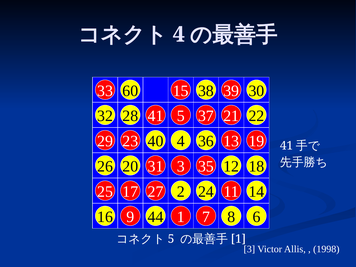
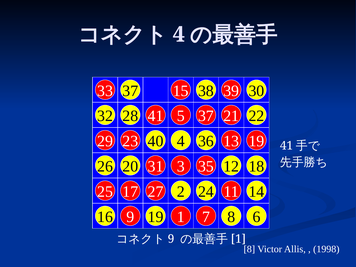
33 60: 60 -> 37
9 44: 44 -> 19
5 at (171, 239): 5 -> 9
3 at (249, 249): 3 -> 8
